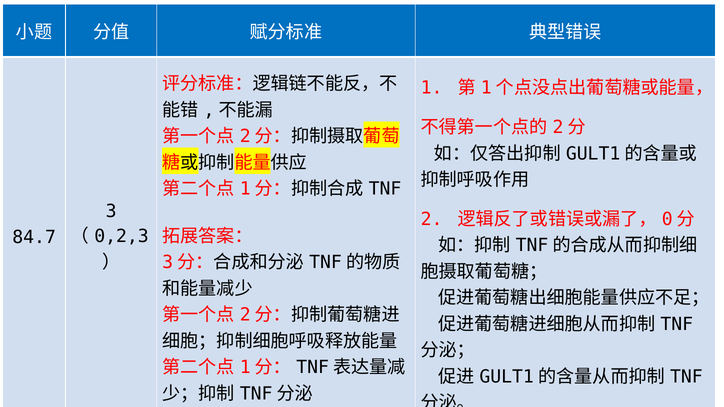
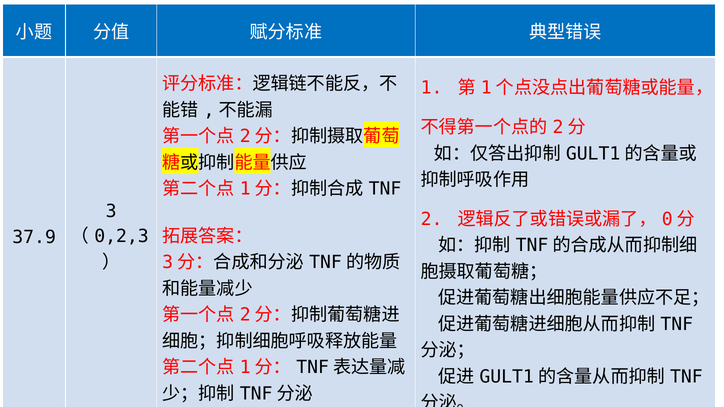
84.7: 84.7 -> 37.9
